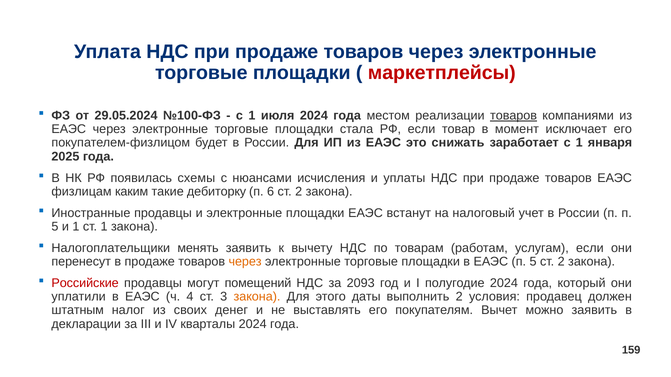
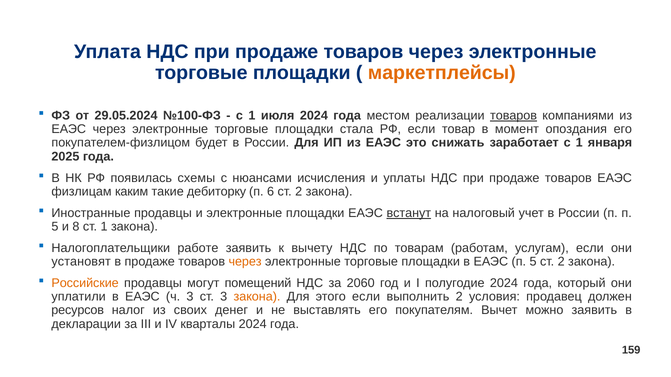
маркетплейсы colour: red -> orange
исключает: исключает -> опоздания
встанут underline: none -> present
и 1: 1 -> 8
менять: менять -> работе
перенесут: перенесут -> установят
Российские colour: red -> orange
2093: 2093 -> 2060
ч 4: 4 -> 3
этого даты: даты -> если
штатным: штатным -> ресурсов
